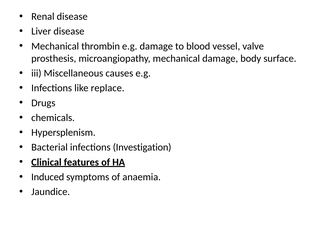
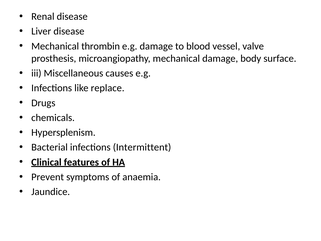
Investigation: Investigation -> Intermittent
Induced: Induced -> Prevent
